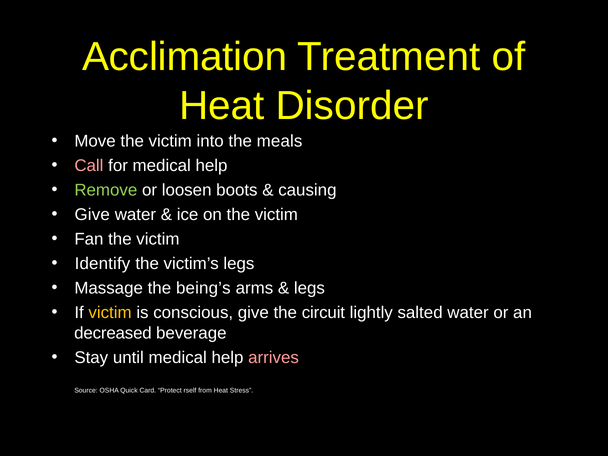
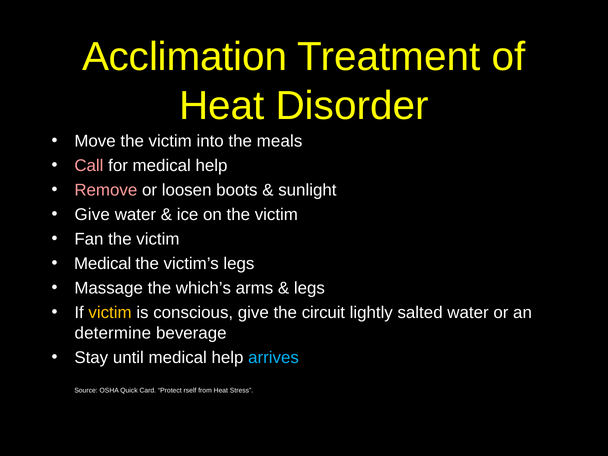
Remove colour: light green -> pink
causing: causing -> sunlight
Identify at (103, 264): Identify -> Medical
being’s: being’s -> which’s
decreased: decreased -> determine
arrives colour: pink -> light blue
